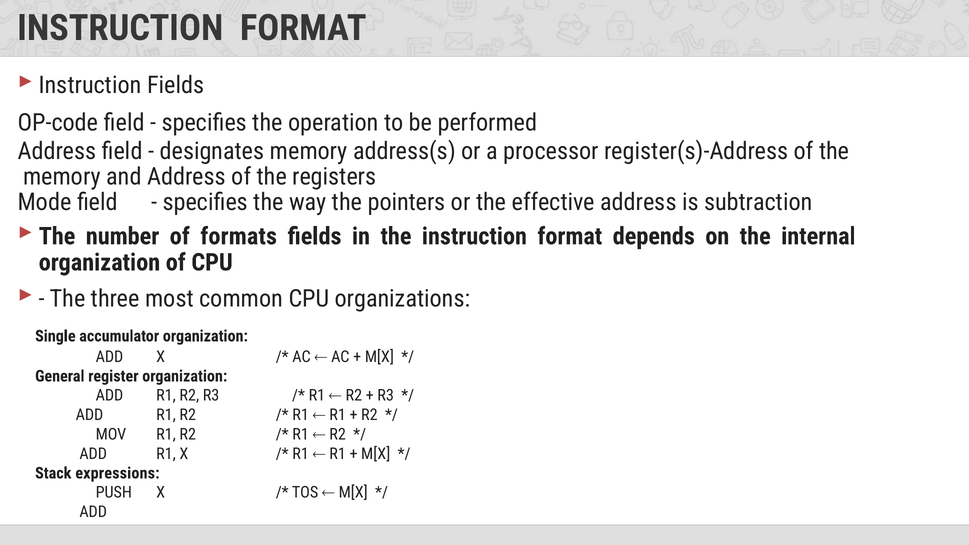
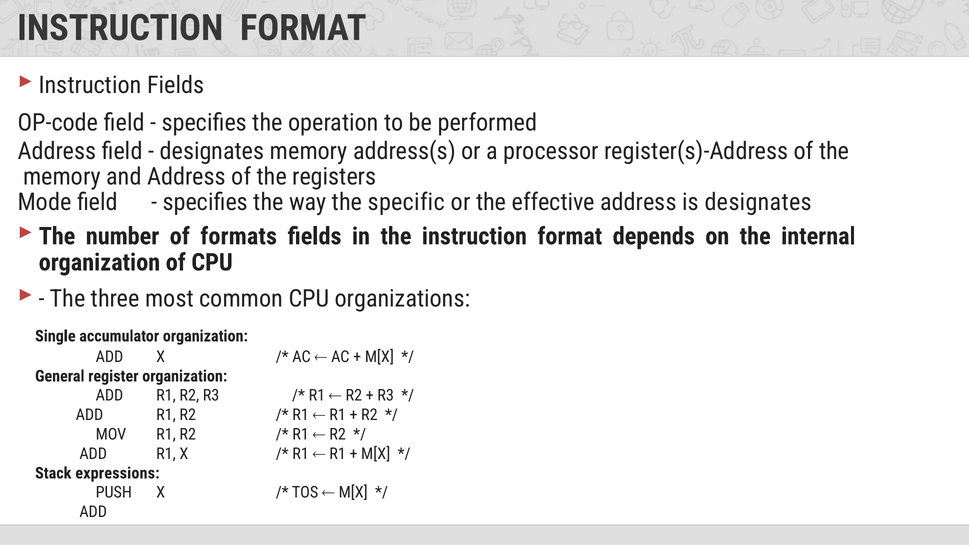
pointers: pointers -> specific
is subtraction: subtraction -> designates
